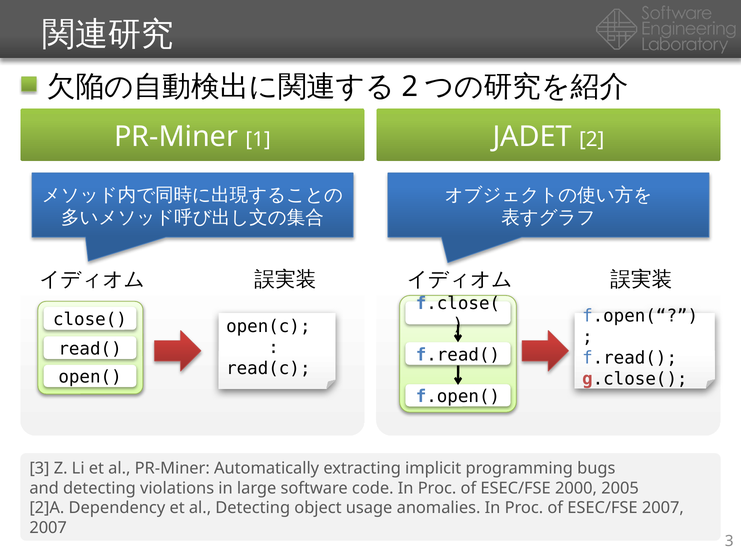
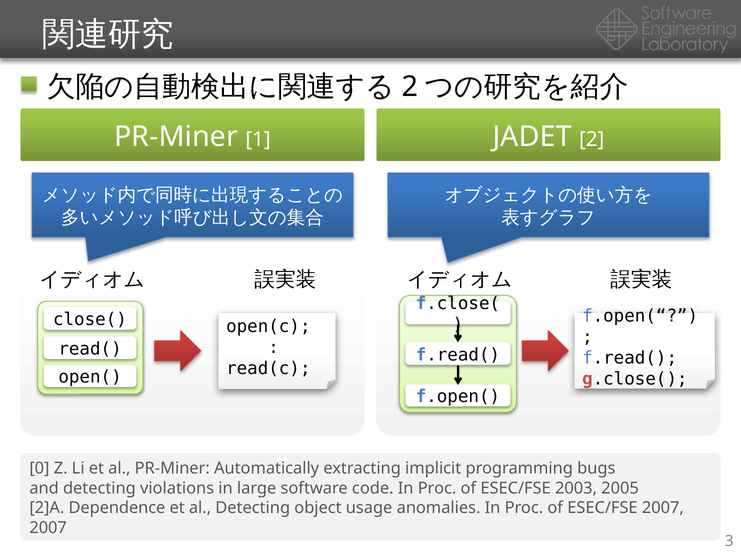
3 at (39, 468): 3 -> 0
2000: 2000 -> 2003
Dependency: Dependency -> Dependence
